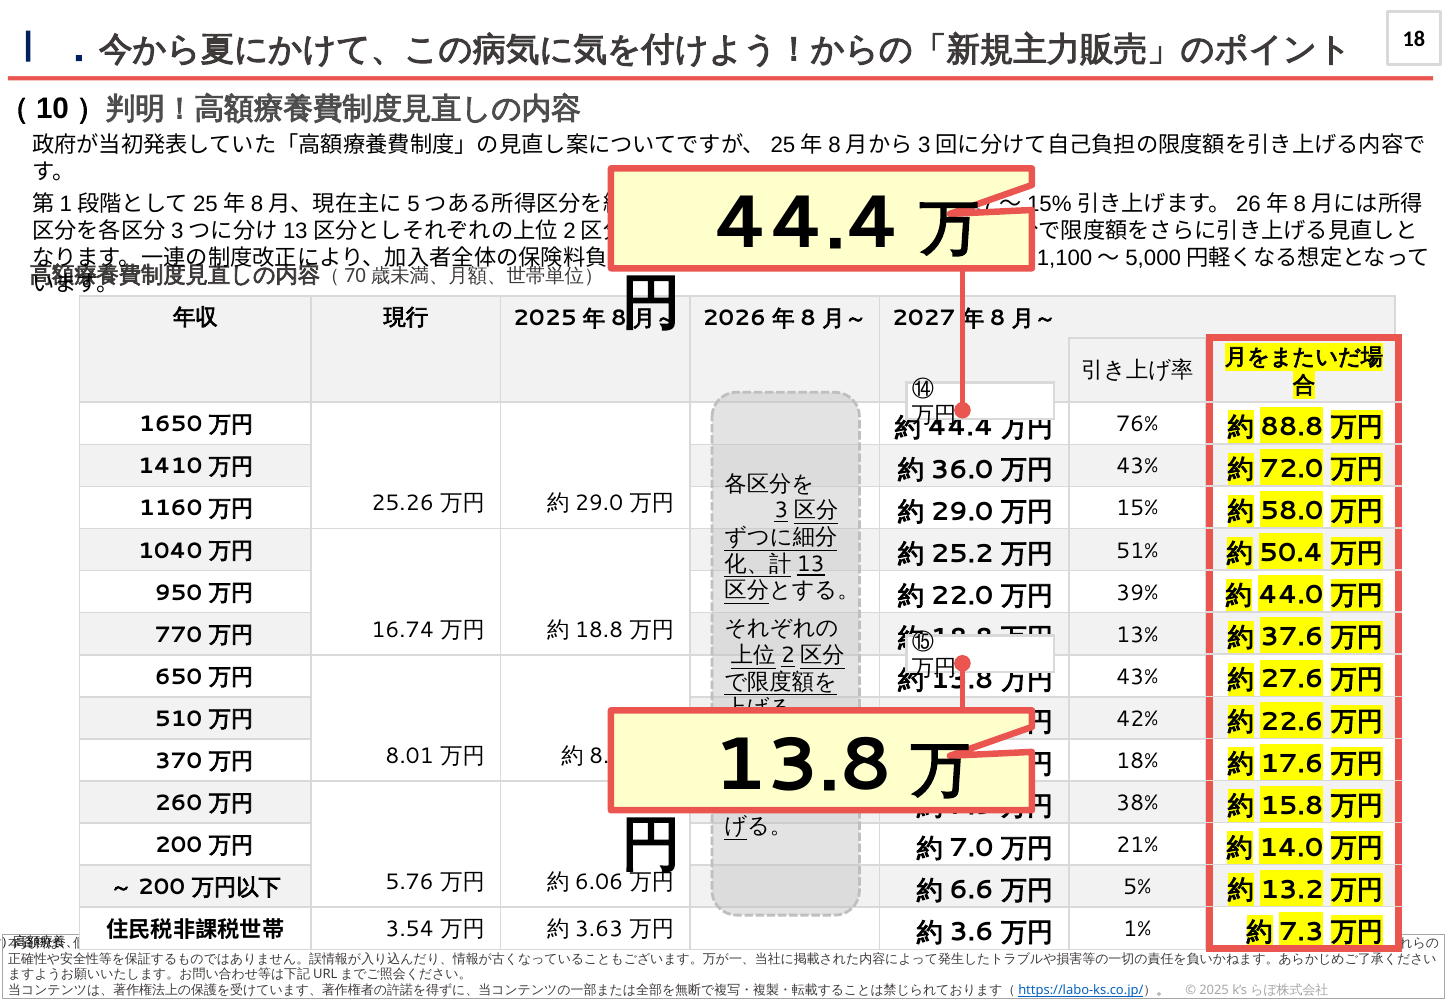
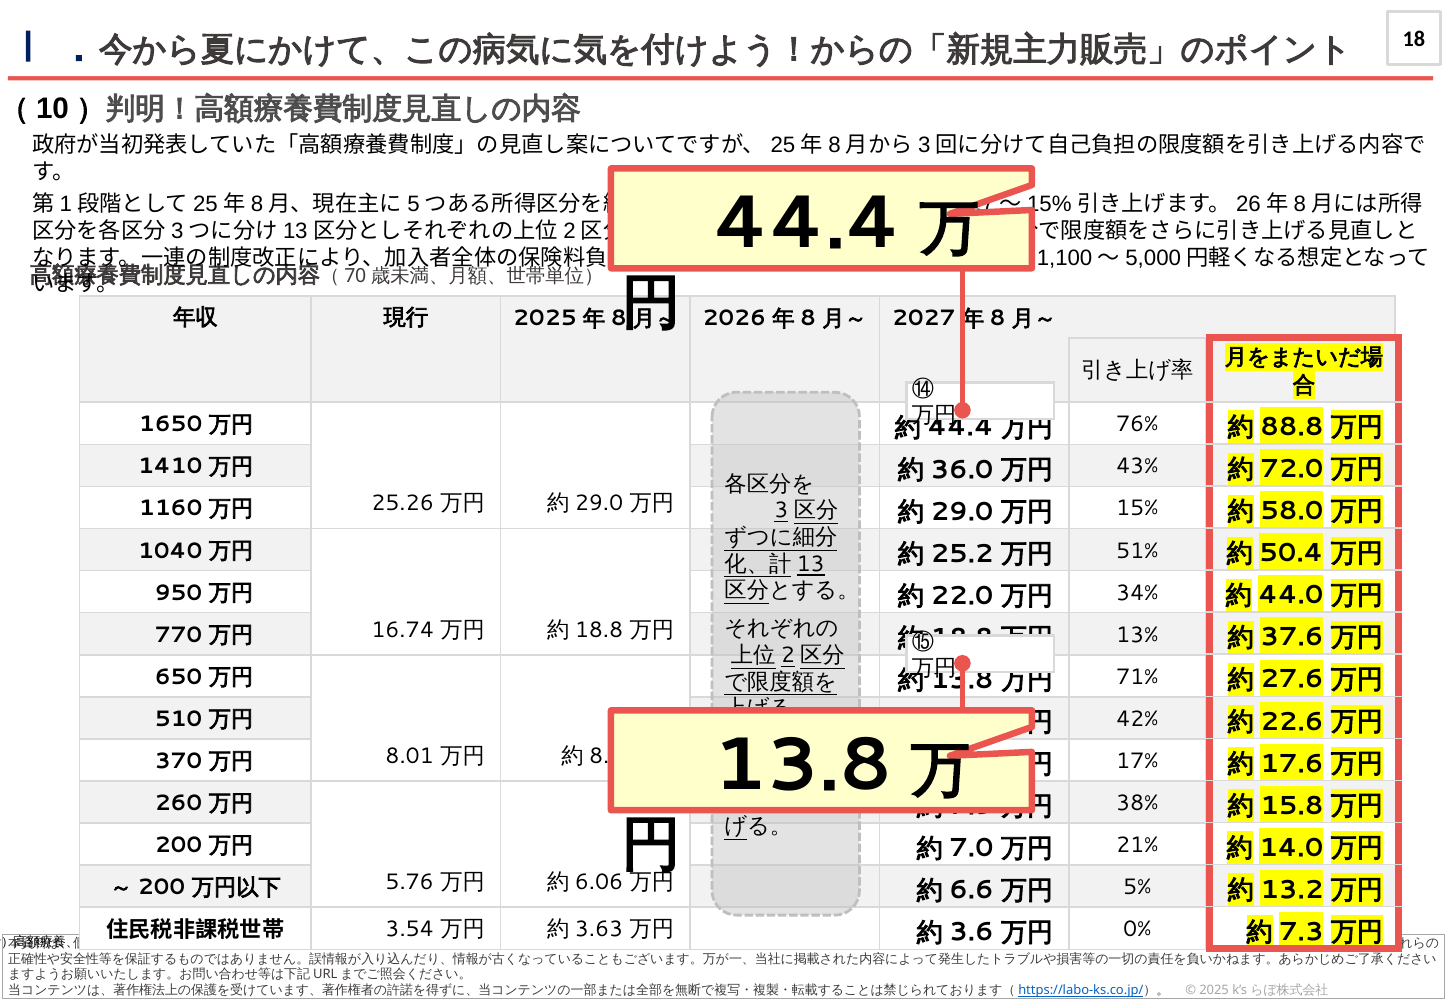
39%: 39% -> 34%
43% at (1137, 677): 43% -> 71%
18%: 18% -> 17%
1%: 1% -> 0%
